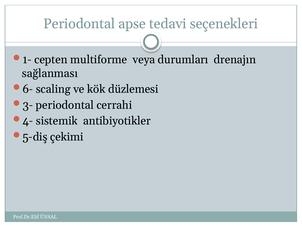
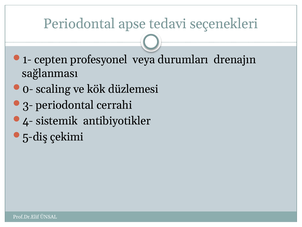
multiforme: multiforme -> profesyonel
6-: 6- -> 0-
